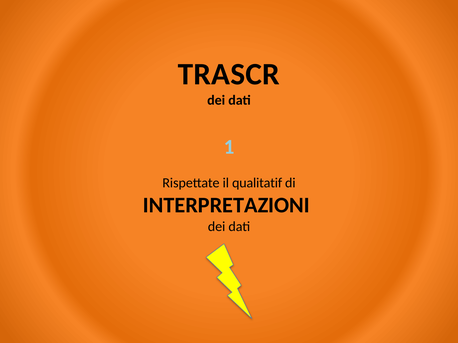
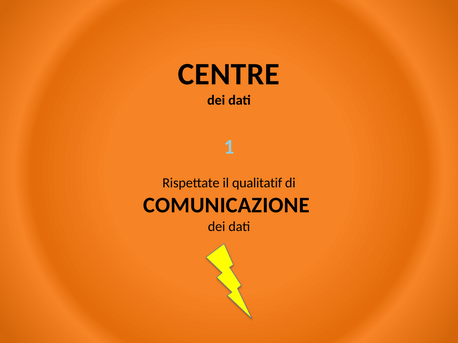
TRASCR: TRASCR -> CENTRE
INTERPRETAZIONI: INTERPRETAZIONI -> COMUNICAZIONE
